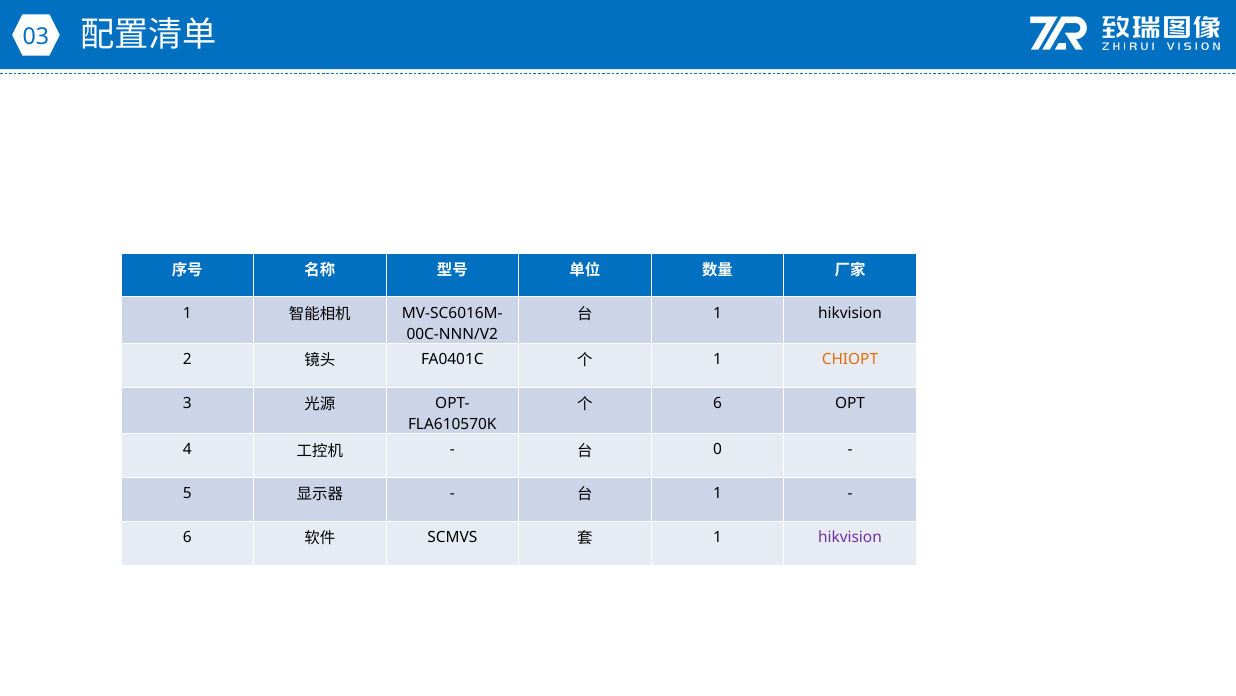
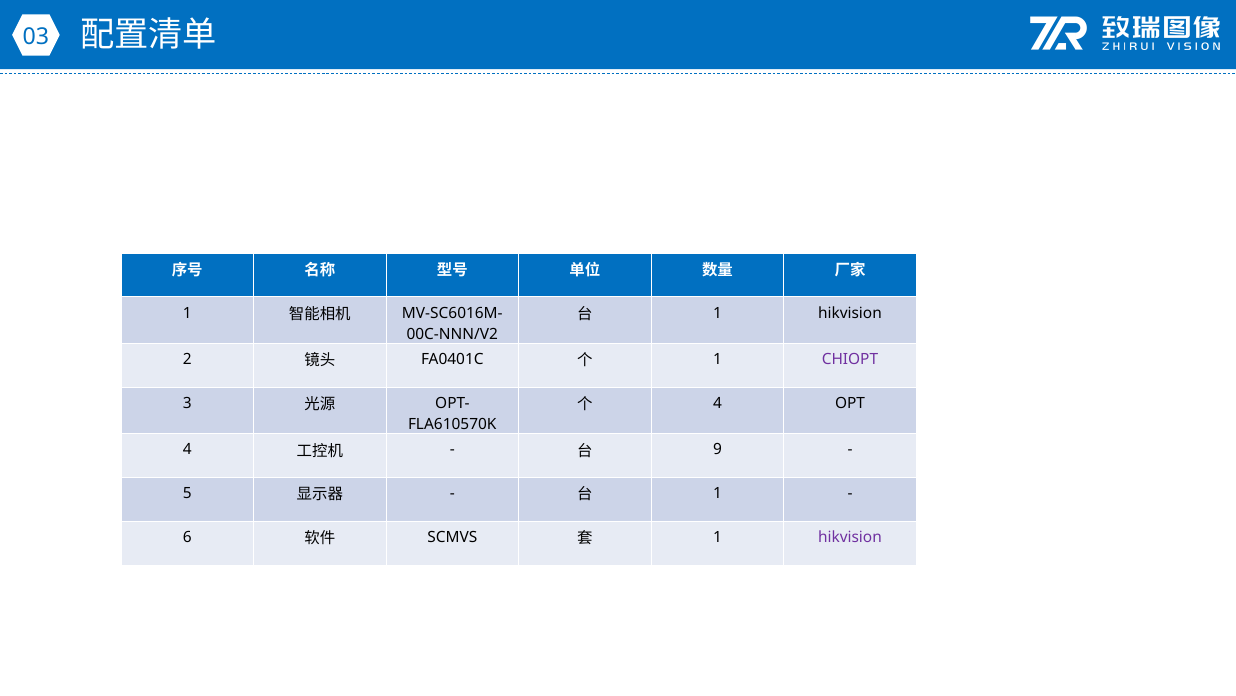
CHIOPT colour: orange -> purple
6 at (718, 403): 6 -> 4
0: 0 -> 9
